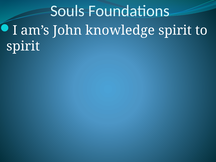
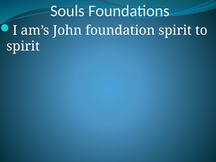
knowledge: knowledge -> foundation
